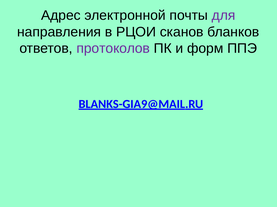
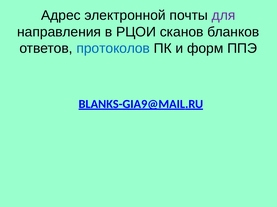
протоколов colour: purple -> blue
